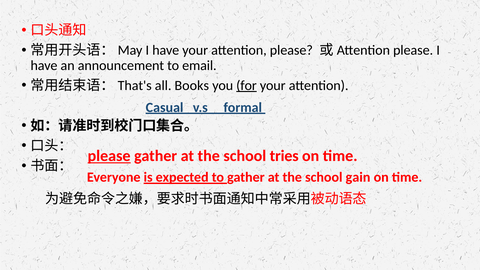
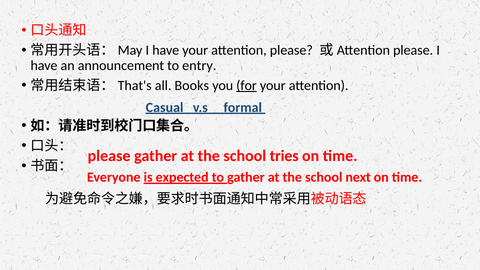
email: email -> entry
please at (109, 156) underline: present -> none
gain: gain -> next
